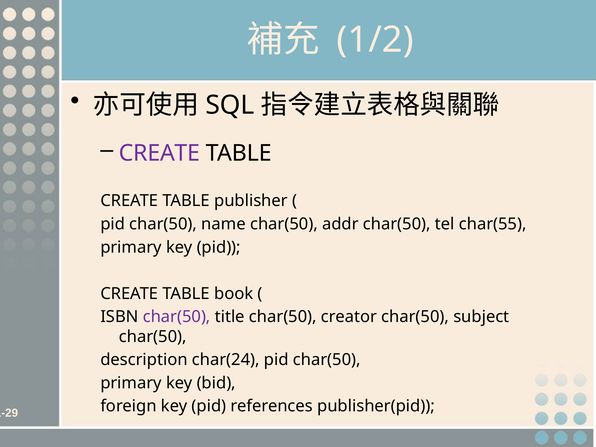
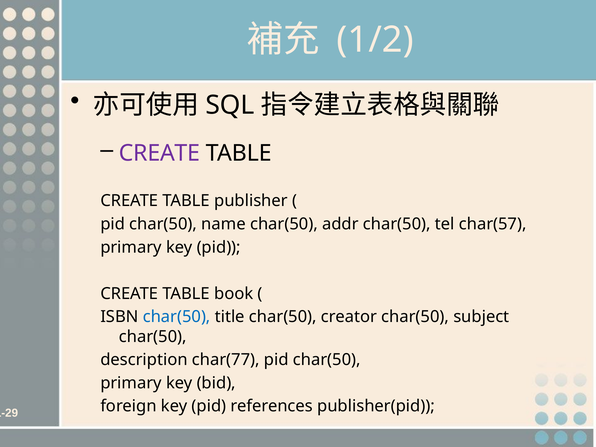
char(55: char(55 -> char(57
char(50 at (177, 317) colour: purple -> blue
char(24: char(24 -> char(77
